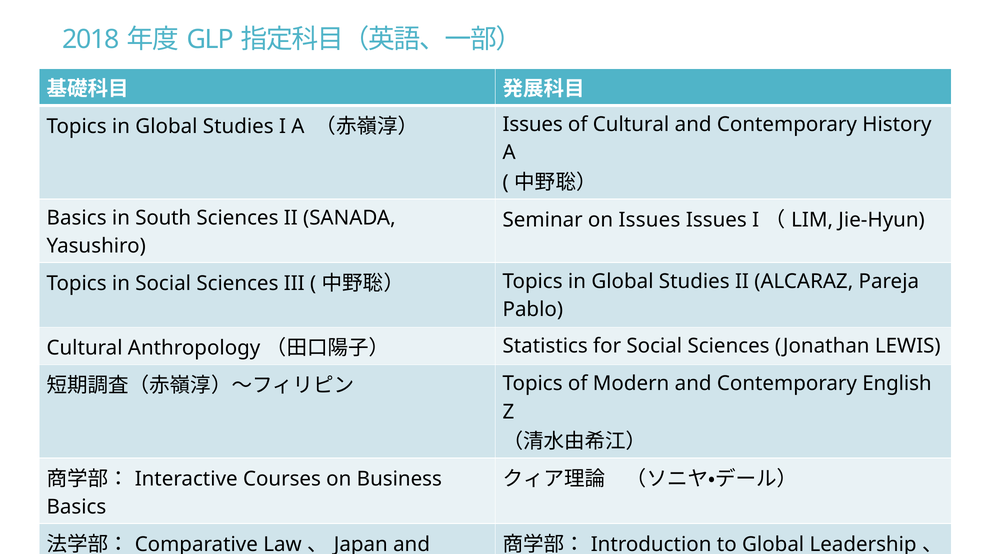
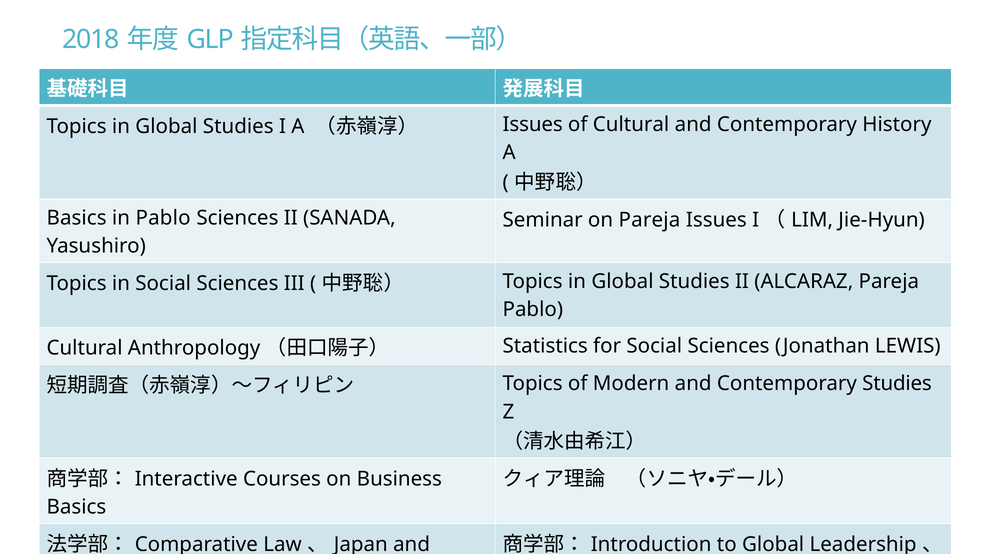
in South: South -> Pablo
on Issues: Issues -> Pareja
Contemporary English: English -> Studies
